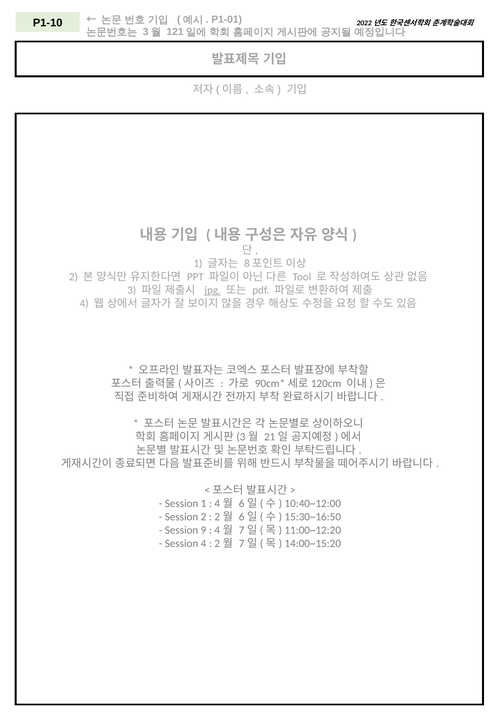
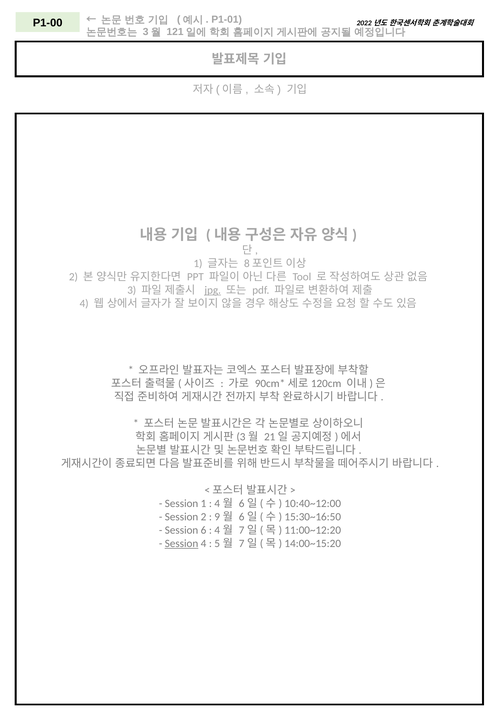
P1-10: P1-10 -> P1-00
2 at (217, 517): 2 -> 9
9: 9 -> 6
Session at (182, 544) underline: none -> present
2 at (217, 544): 2 -> 5
